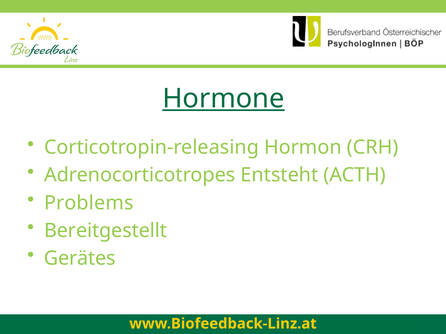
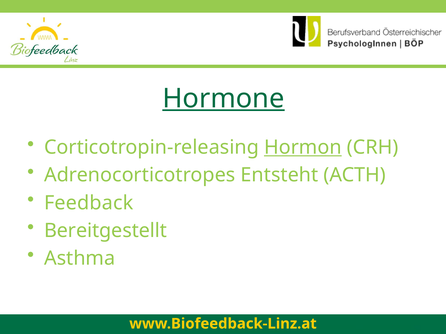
Hormon underline: none -> present
Problems: Problems -> Feedback
Gerätes: Gerätes -> Asthma
